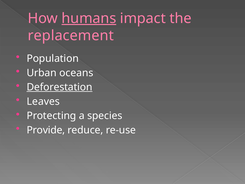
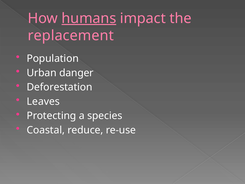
oceans: oceans -> danger
Deforestation underline: present -> none
Provide: Provide -> Coastal
